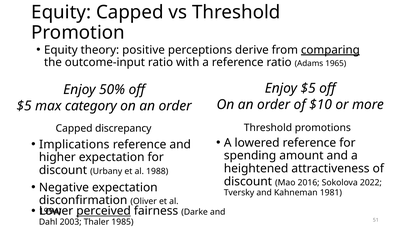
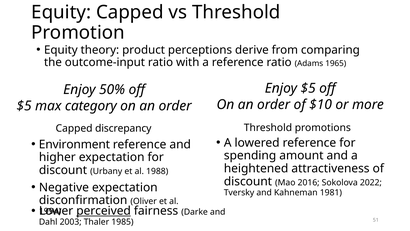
positive: positive -> product
comparing underline: present -> none
Implications: Implications -> Environment
